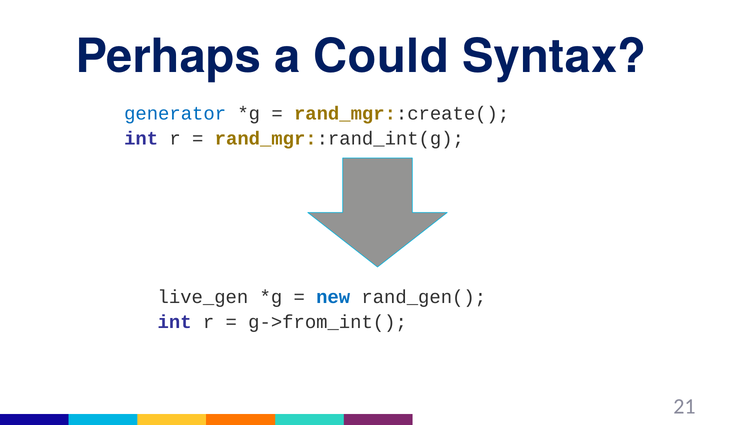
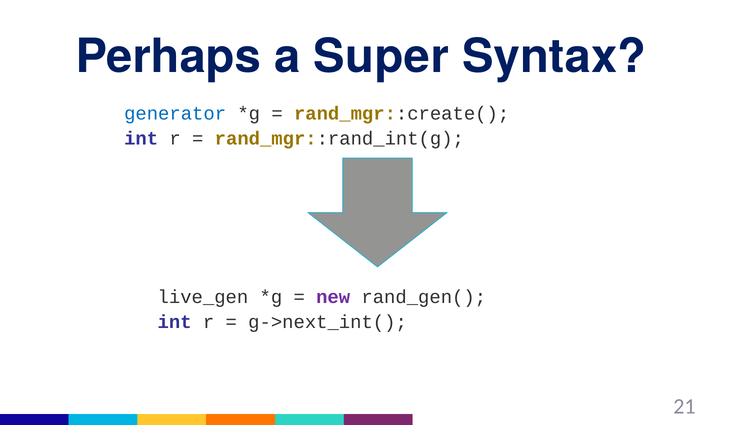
Could: Could -> Super
new colour: blue -> purple
g->from_int(: g->from_int( -> g->next_int(
